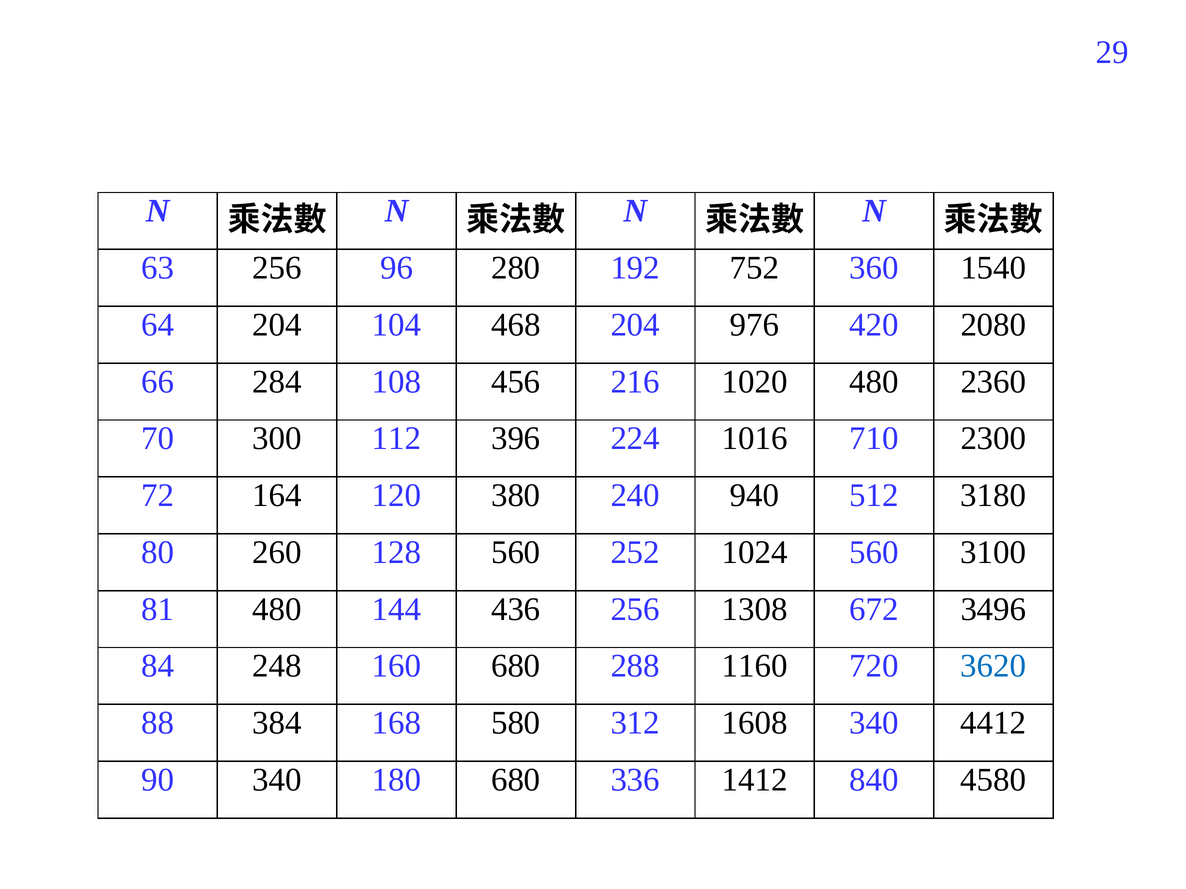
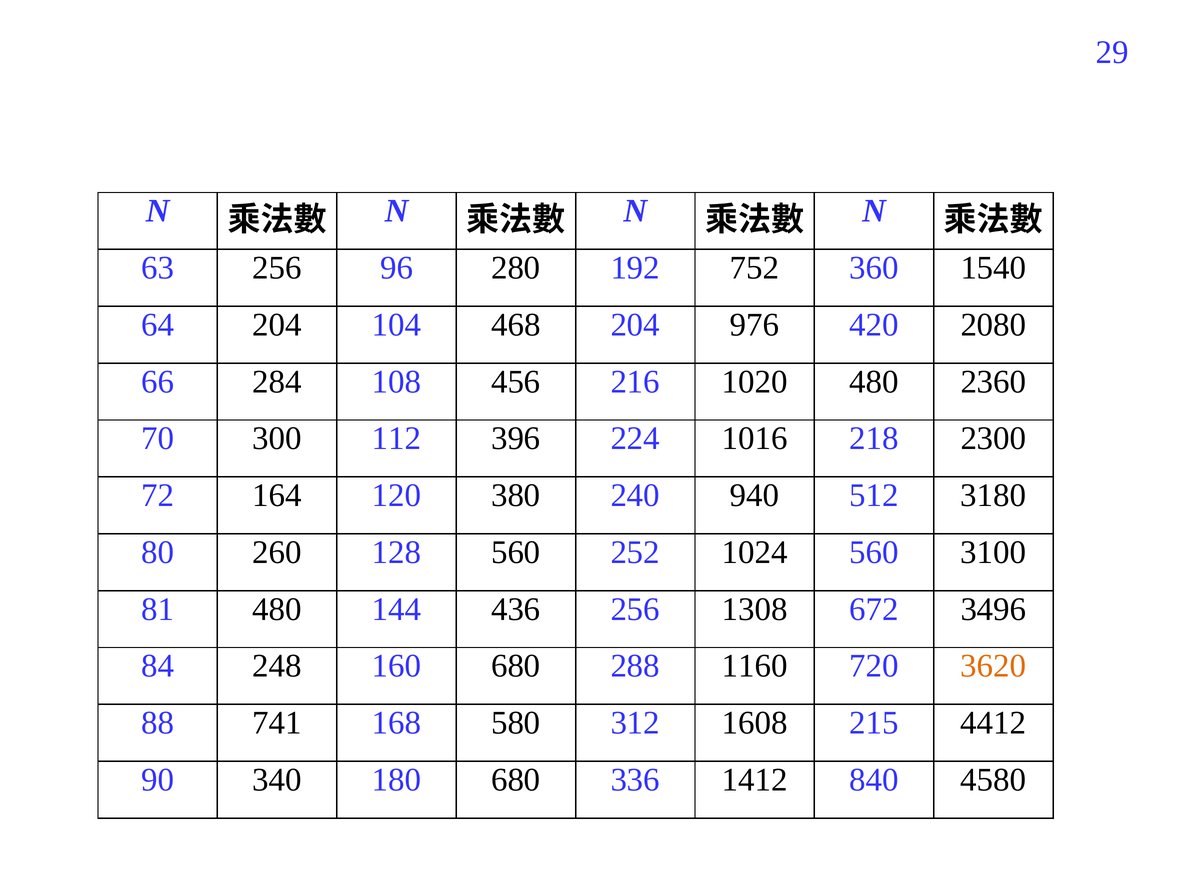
710: 710 -> 218
3620 colour: blue -> orange
384: 384 -> 741
1608 340: 340 -> 215
